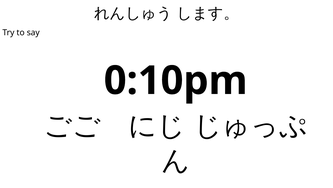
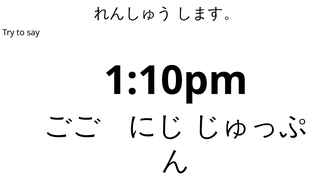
0:10pm: 0:10pm -> 1:10pm
